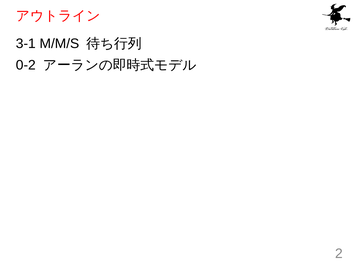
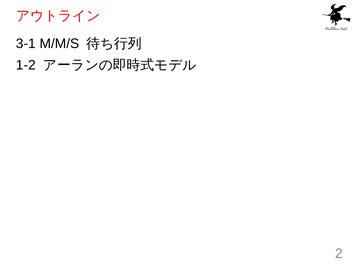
0-2: 0-2 -> 1-2
